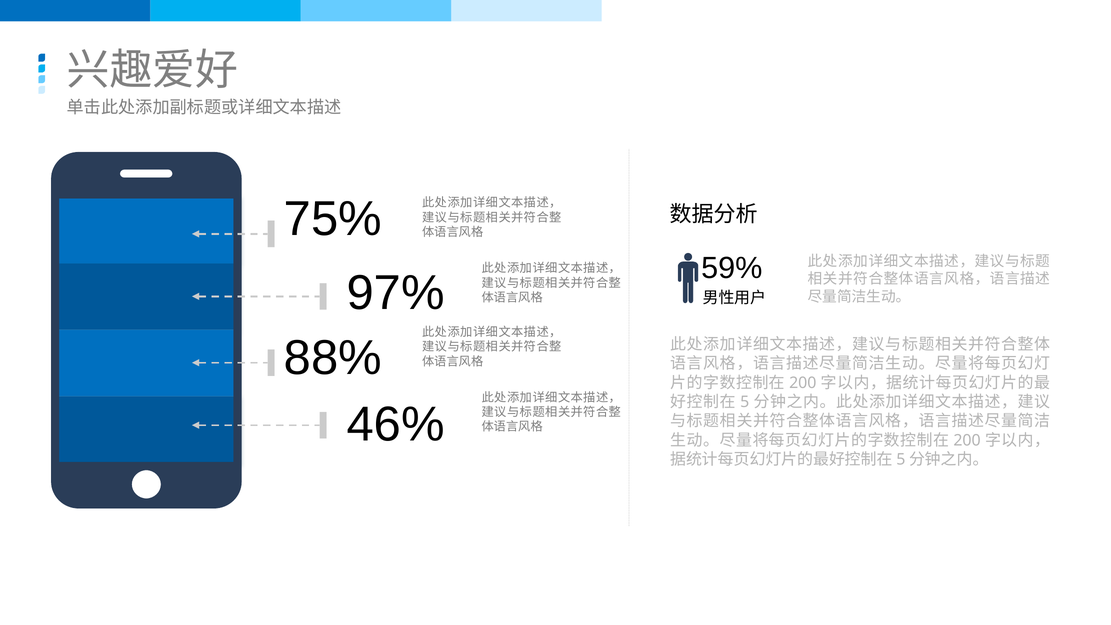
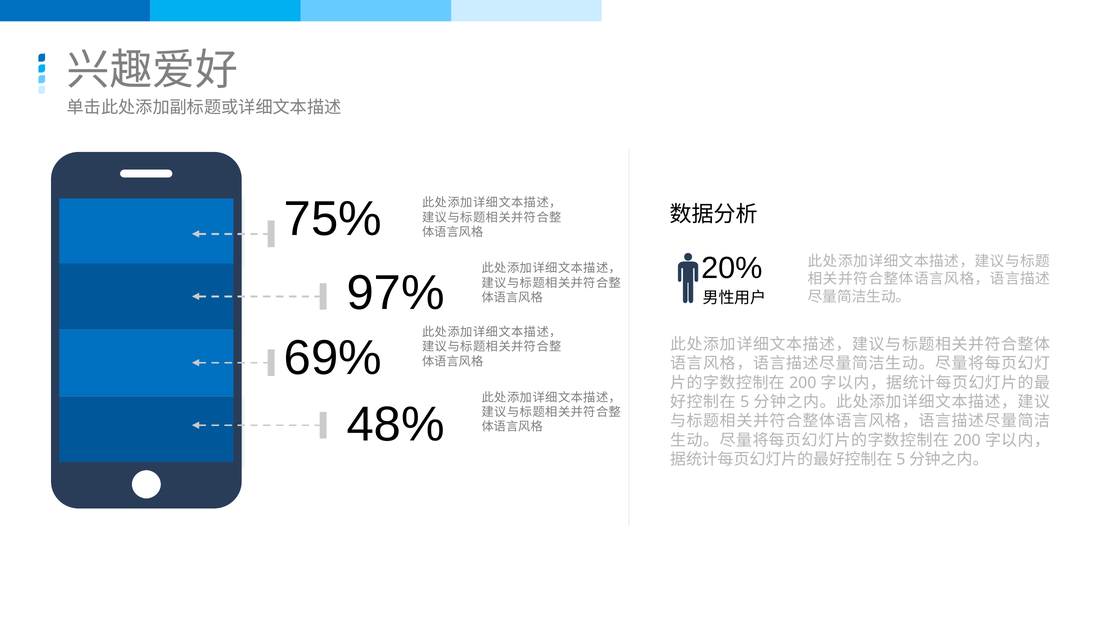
59%: 59% -> 20%
88%: 88% -> 69%
46%: 46% -> 48%
